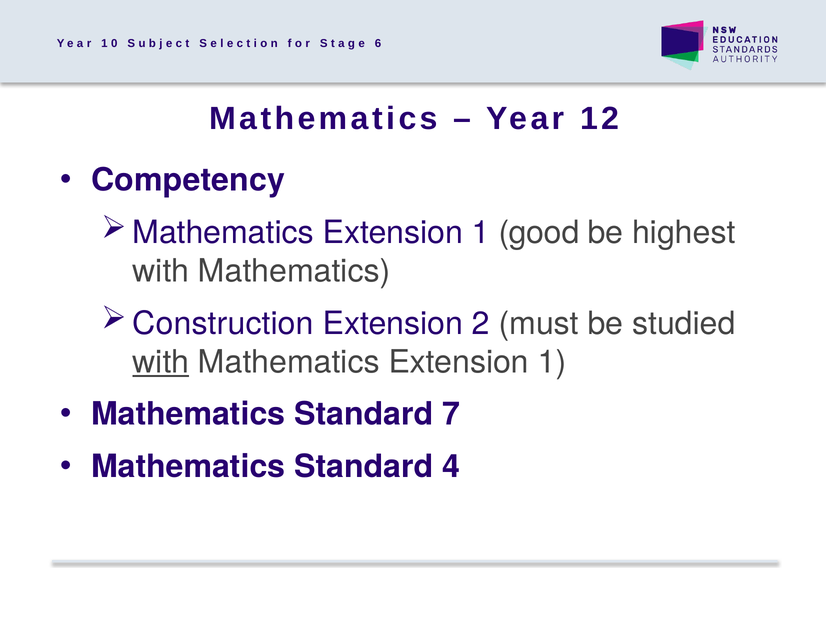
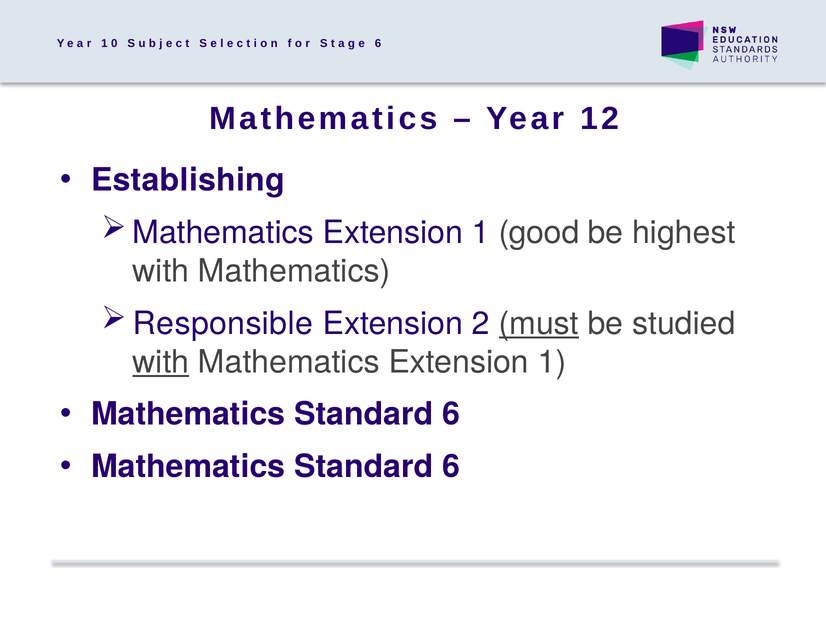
Competency: Competency -> Establishing
Construction: Construction -> Responsible
must underline: none -> present
7 at (451, 415): 7 -> 6
4 at (451, 467): 4 -> 6
